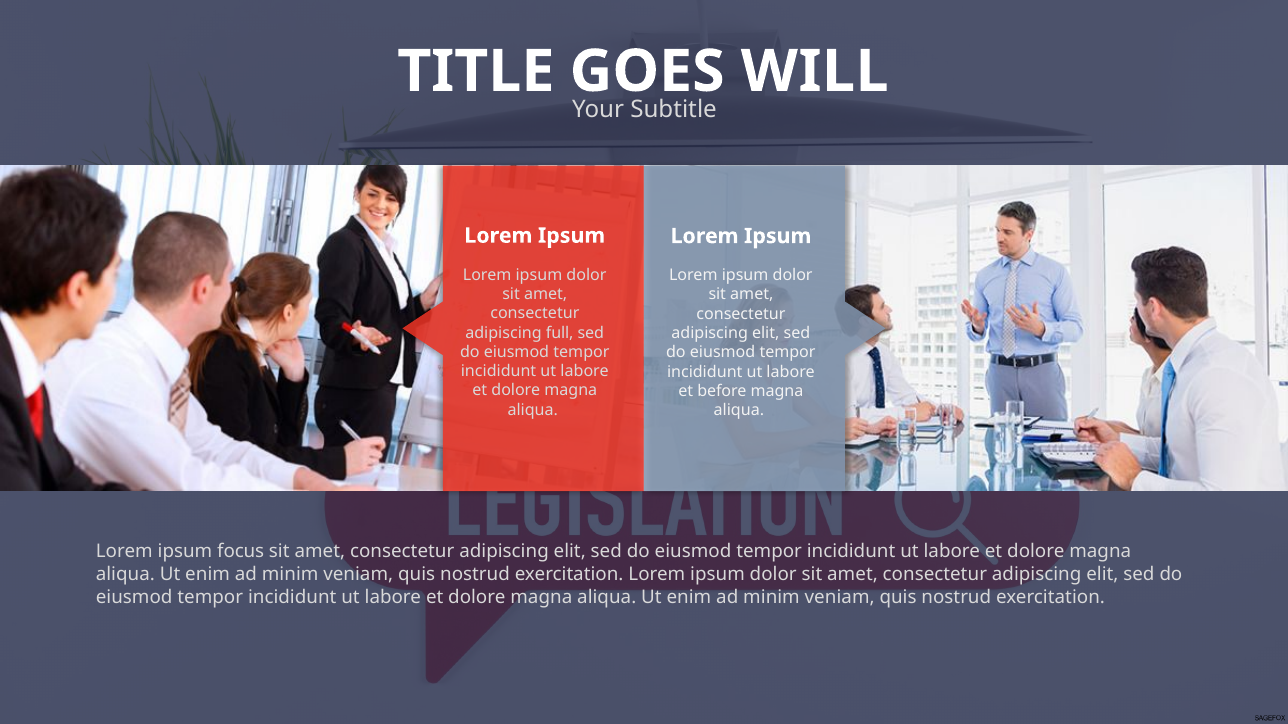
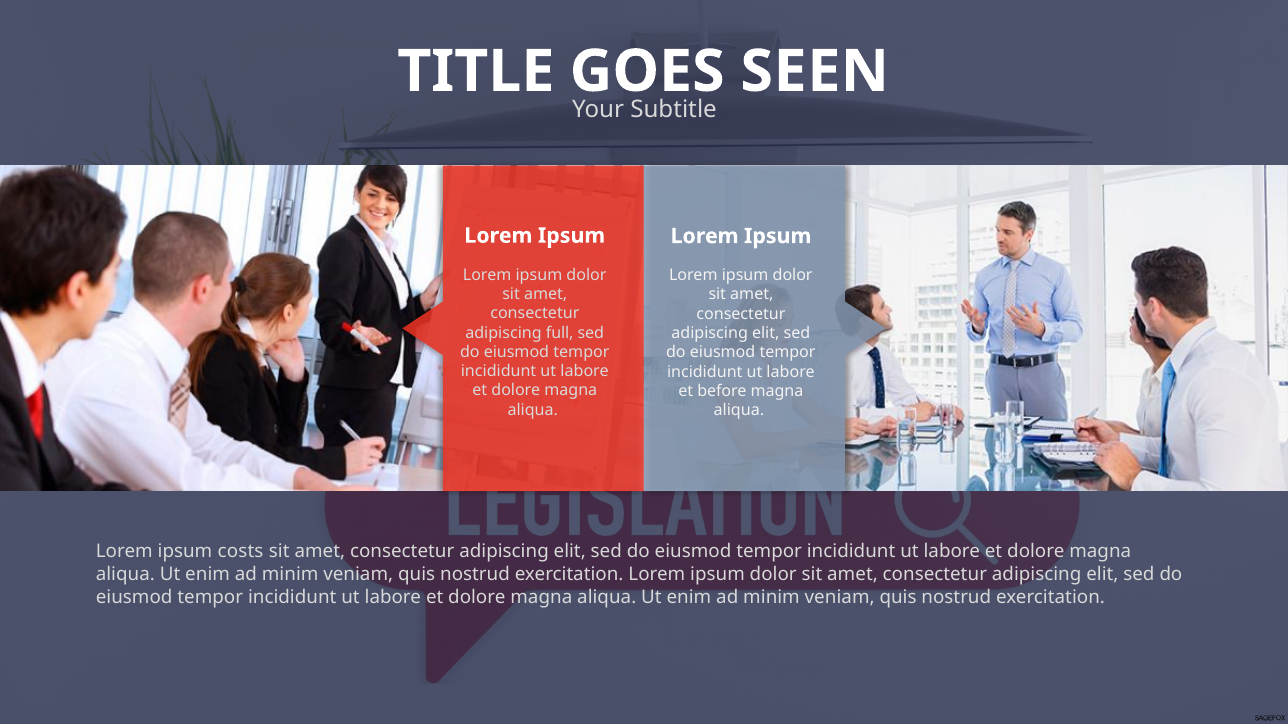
WILL: WILL -> SEEN
focus: focus -> costs
